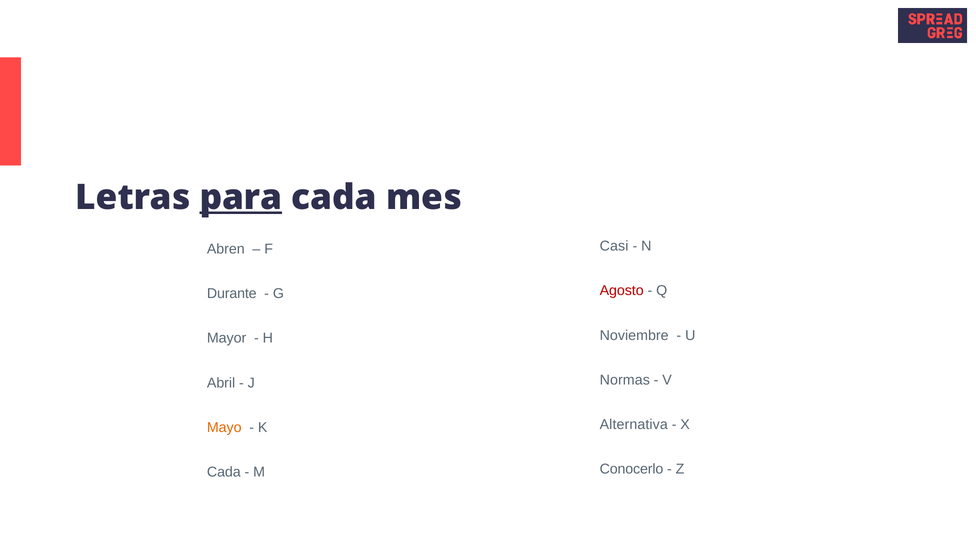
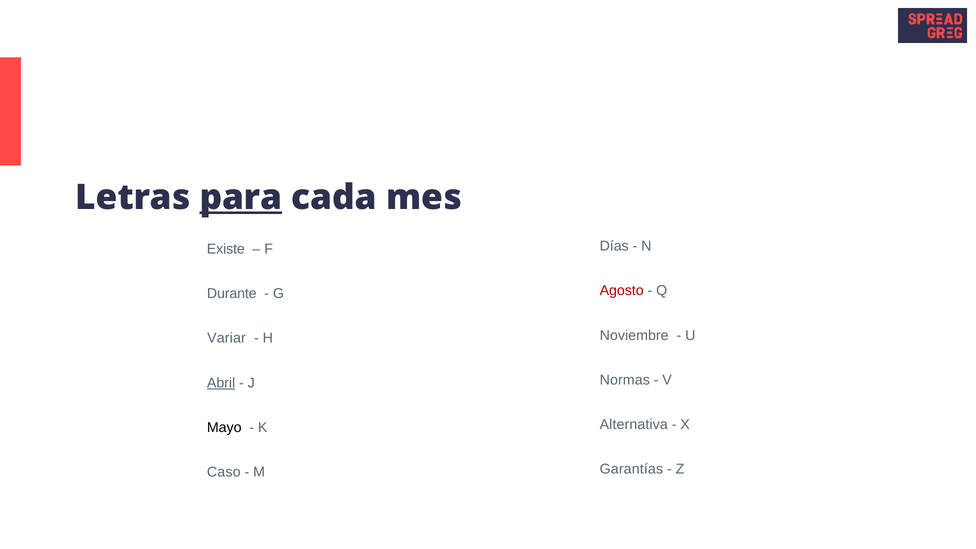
Casi: Casi -> Días
Abren: Abren -> Existe
Mayor: Mayor -> Variar
Abril underline: none -> present
Mayo colour: orange -> black
Conocerlo: Conocerlo -> Garantías
Cada at (224, 472): Cada -> Caso
